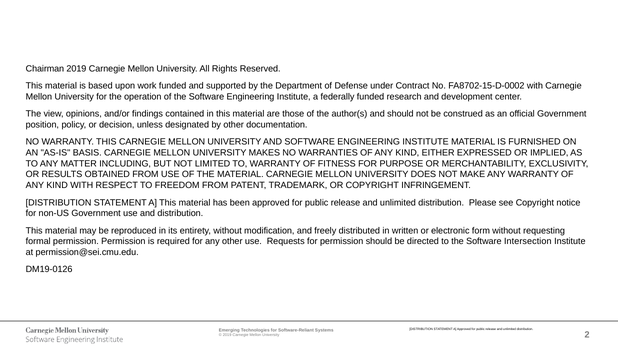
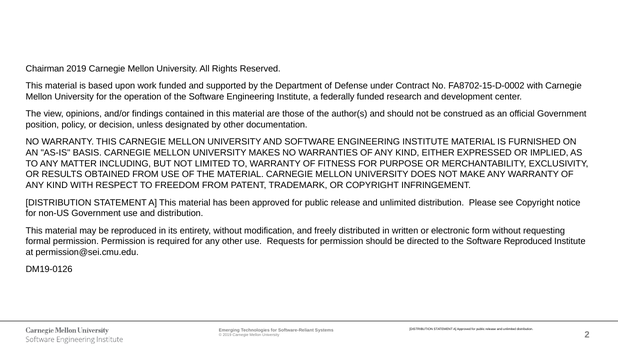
Software Intersection: Intersection -> Reproduced
